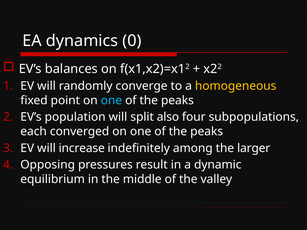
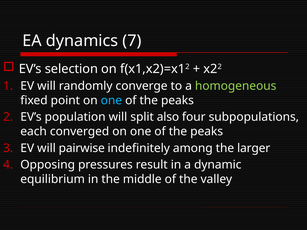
0: 0 -> 7
balances: balances -> selection
homogeneous colour: yellow -> light green
increase: increase -> pairwise
